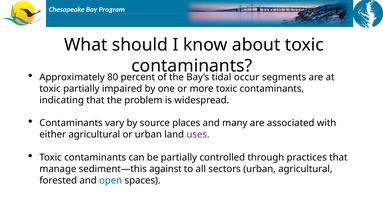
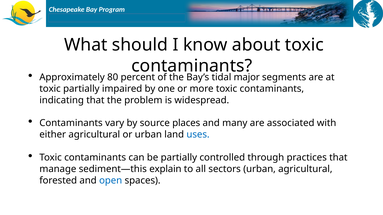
occur: occur -> major
uses colour: purple -> blue
against: against -> explain
